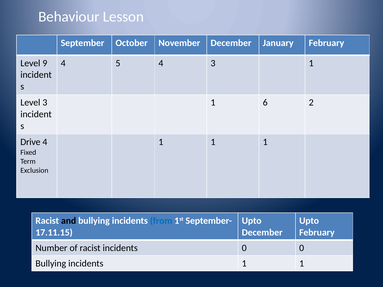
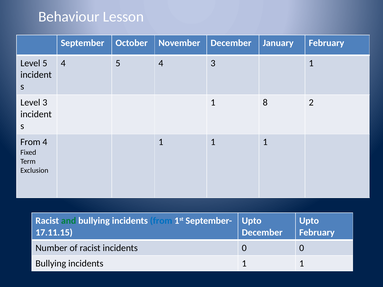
Level 9: 9 -> 5
6: 6 -> 8
Drive at (30, 142): Drive -> From
and colour: black -> green
